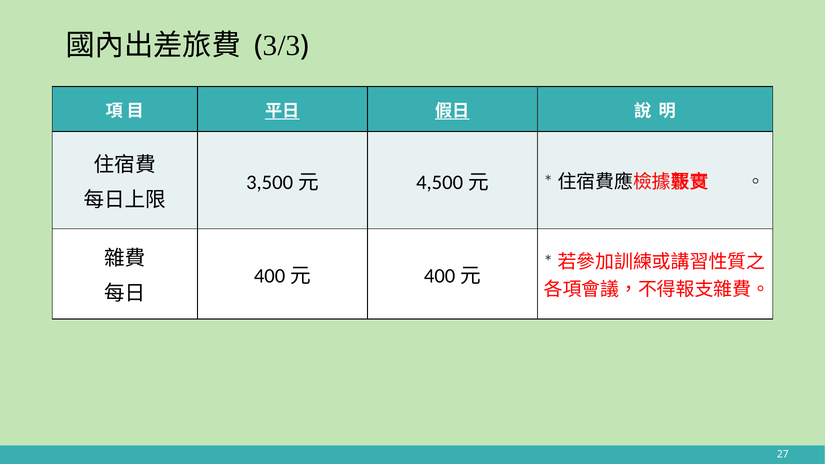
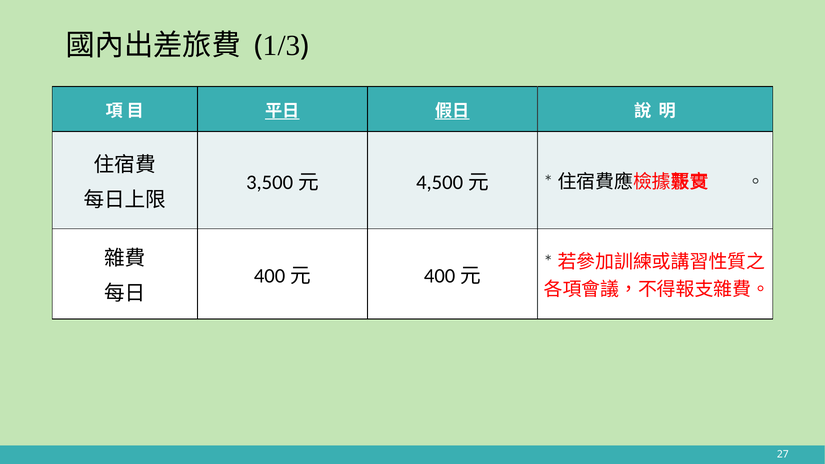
3/3: 3/3 -> 1/3
